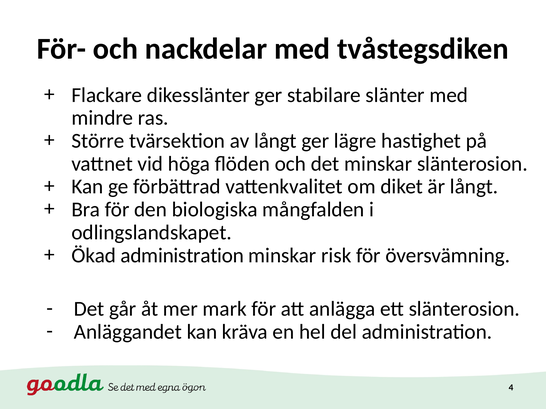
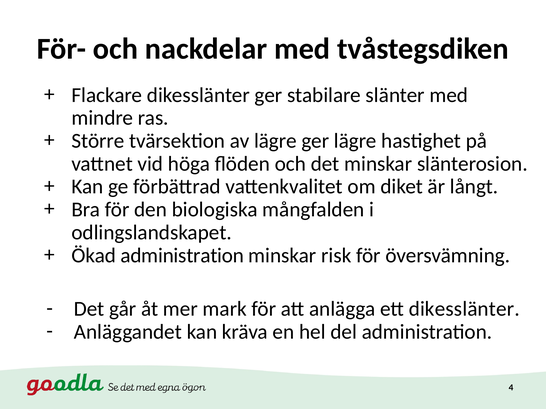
av långt: långt -> lägre
ett slänterosion: slänterosion -> dikesslänter
